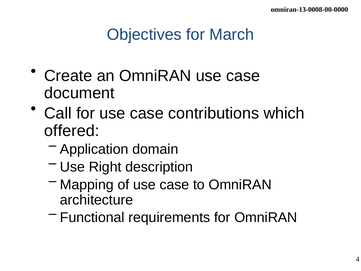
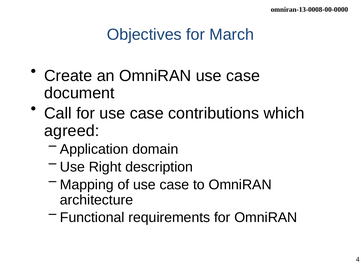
offered: offered -> agreed
